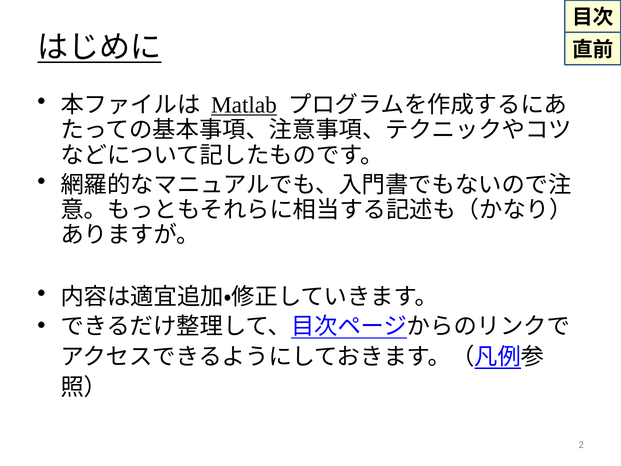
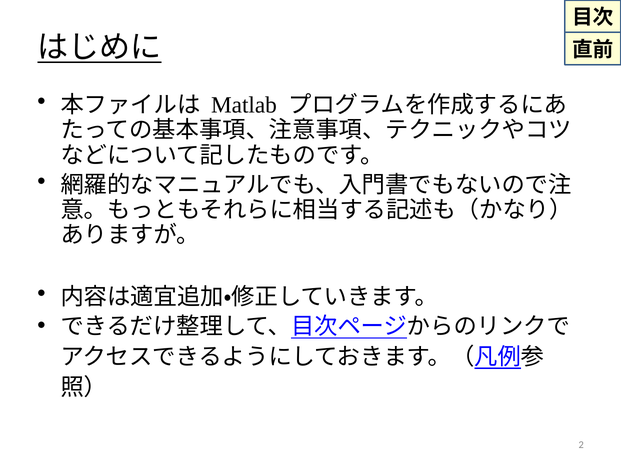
Matlab underline: present -> none
